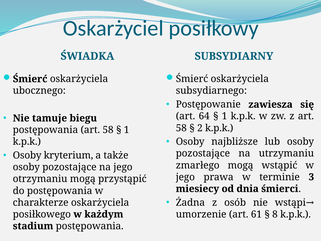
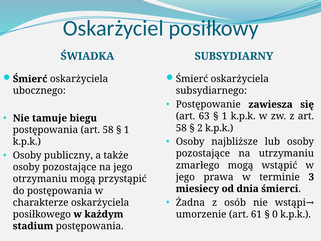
64: 64 -> 63
kryterium: kryterium -> publiczny
8: 8 -> 0
